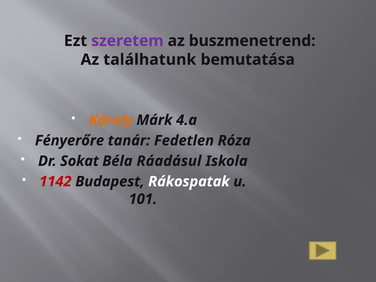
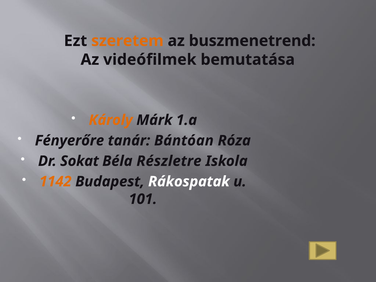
szeretem colour: purple -> orange
találhatunk: találhatunk -> videófilmek
4.a: 4.a -> 1.a
Fedetlen: Fedetlen -> Bántóan
Ráadásul: Ráadásul -> Részletre
1142 colour: red -> orange
